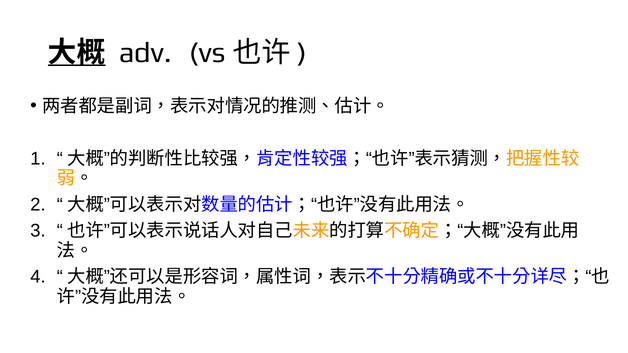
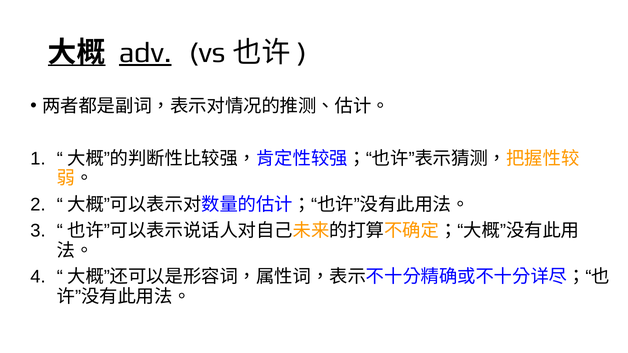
adv underline: none -> present
